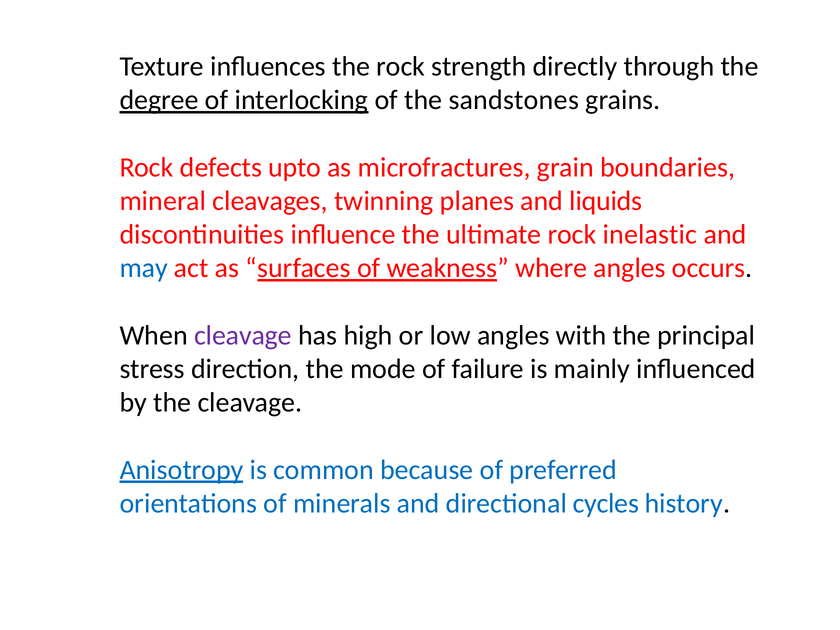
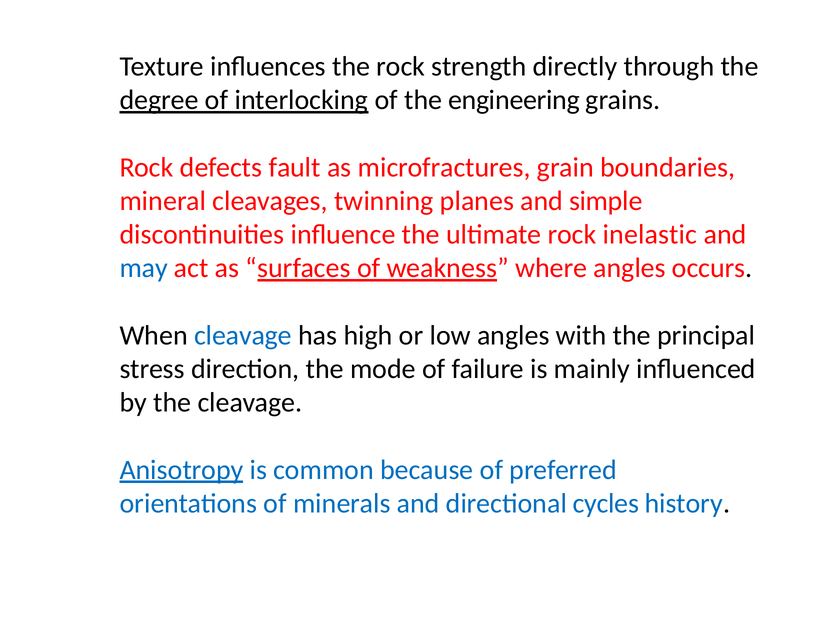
sandstones: sandstones -> engineering
upto: upto -> fault
liquids: liquids -> simple
cleavage at (243, 335) colour: purple -> blue
